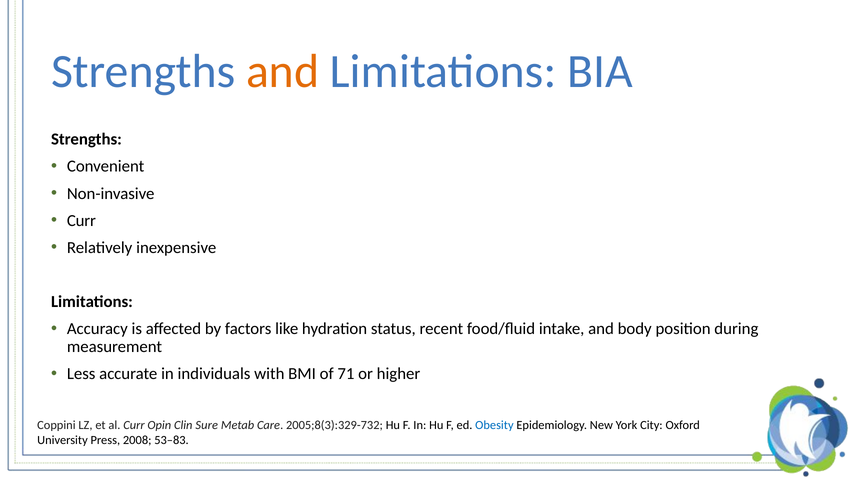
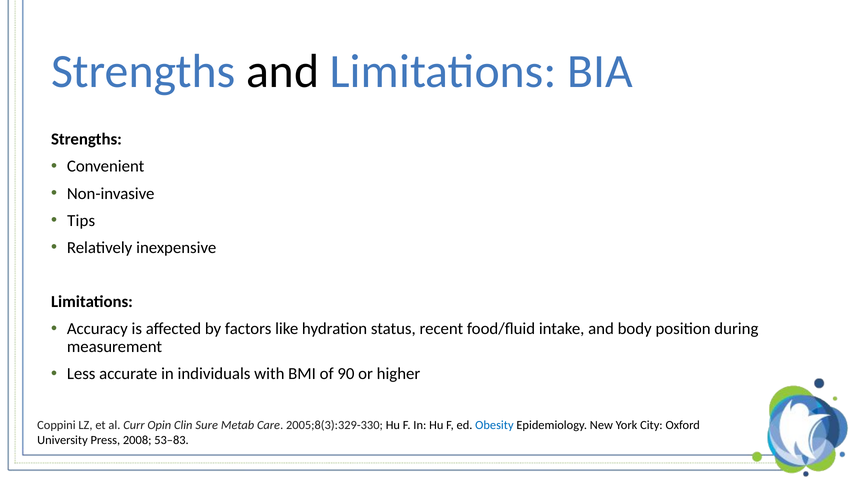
and at (283, 71) colour: orange -> black
Curr at (81, 221): Curr -> Tips
71: 71 -> 90
2005;8(3):329-732: 2005;8(3):329-732 -> 2005;8(3):329-330
